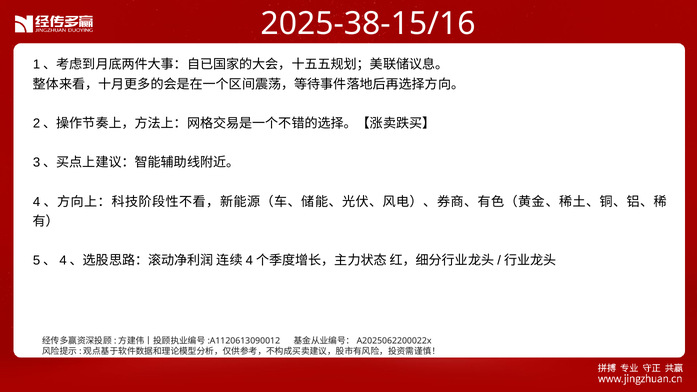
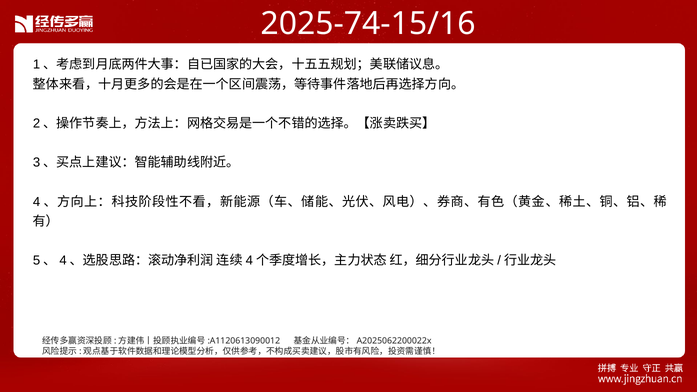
2025-38-15/16: 2025-38-15/16 -> 2025-74-15/16
